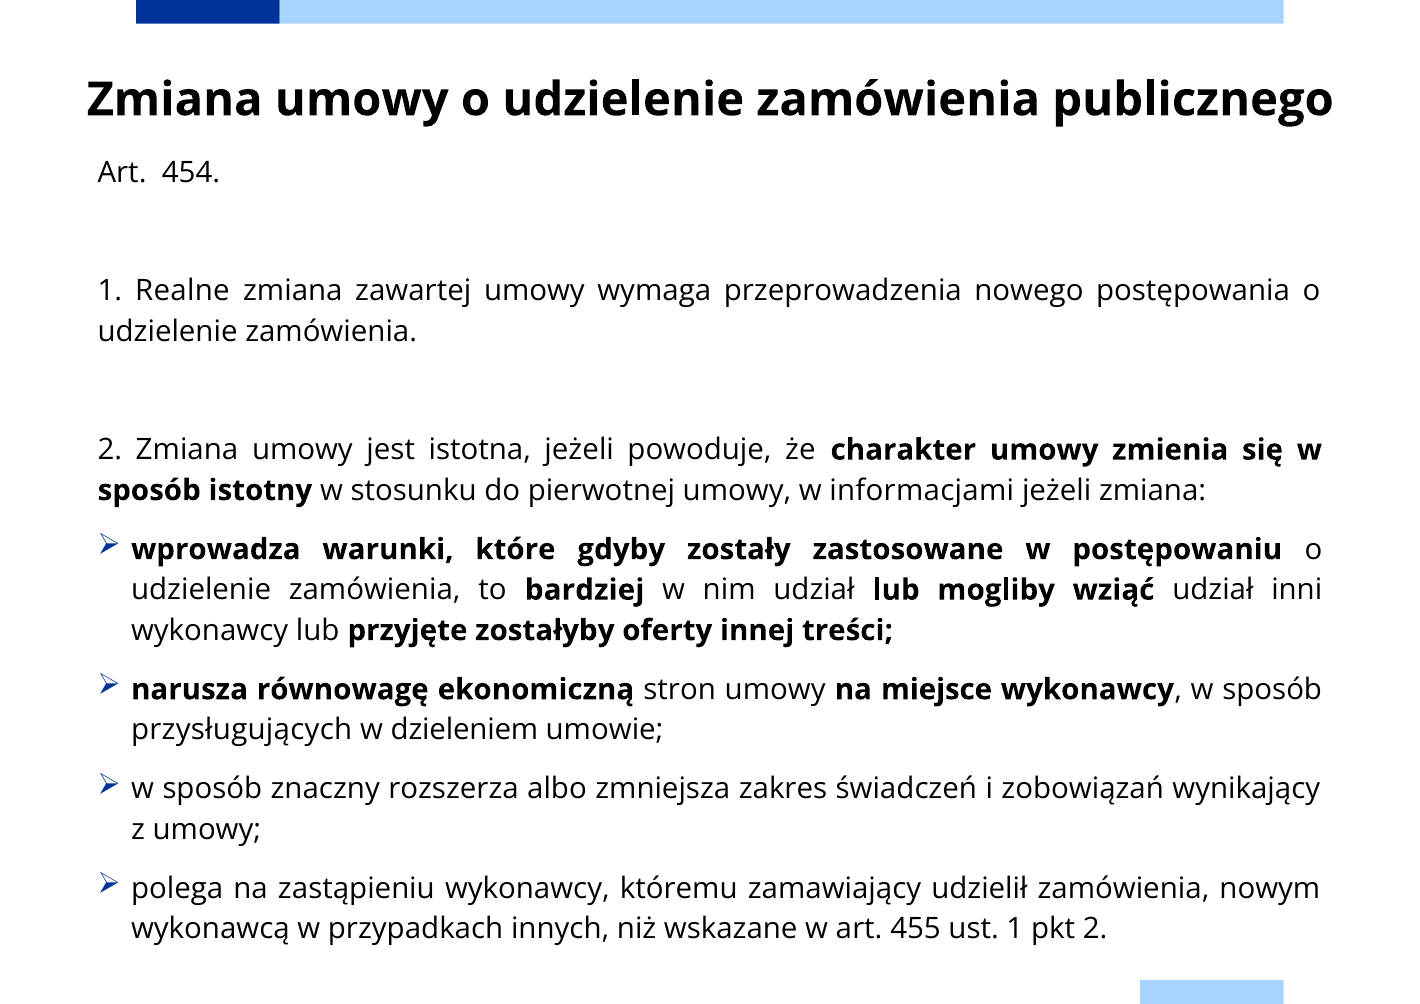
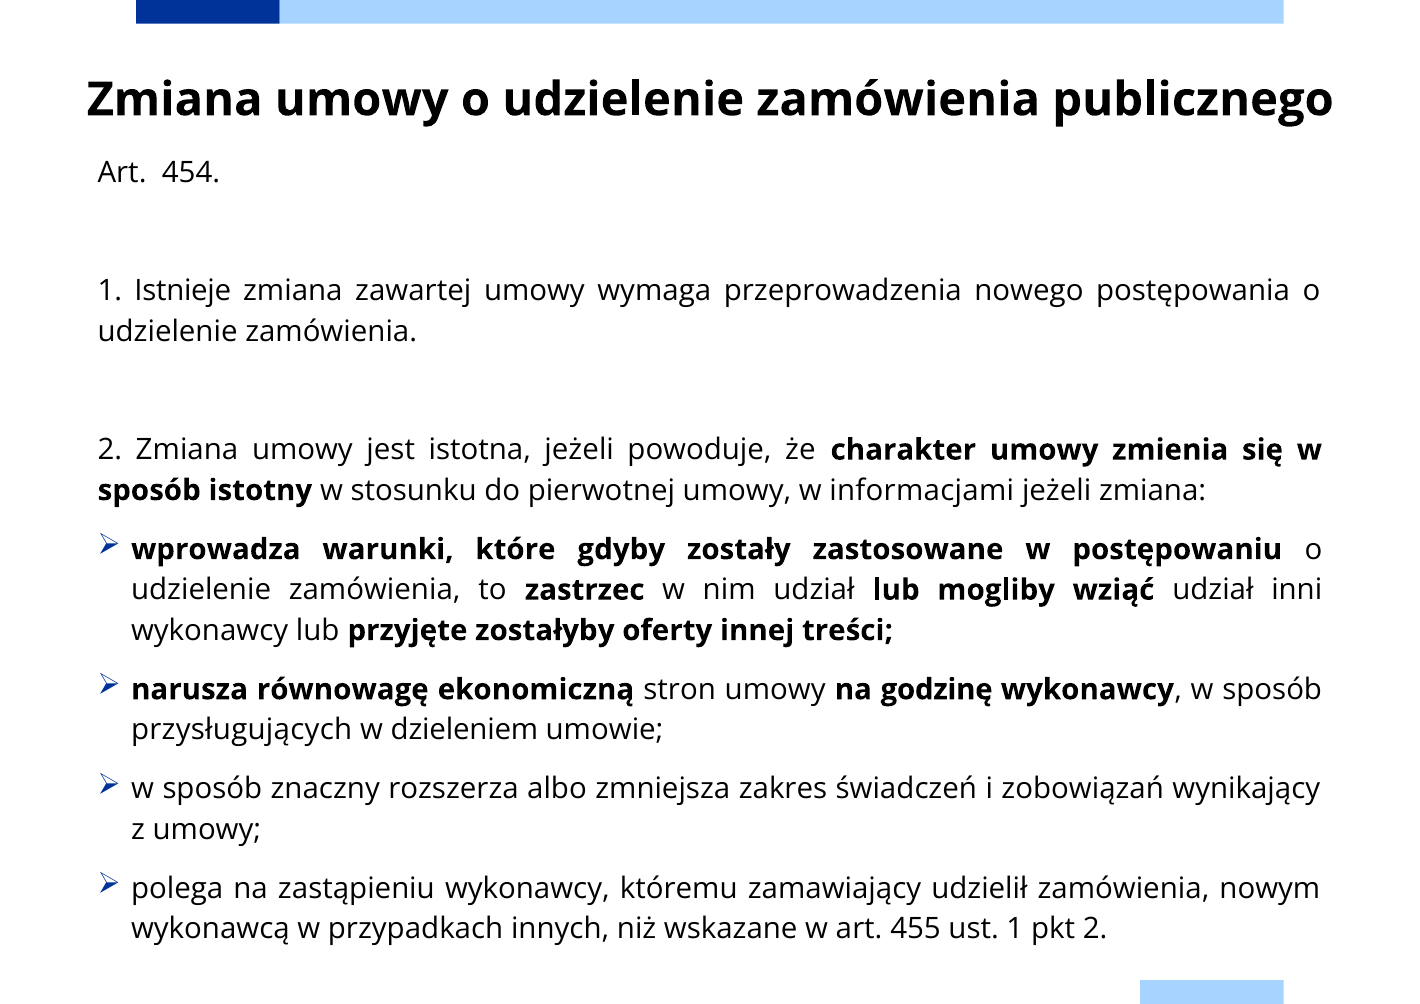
Realne: Realne -> Istnieje
bardziej: bardziej -> zastrzec
miejsce: miejsce -> godzinę
